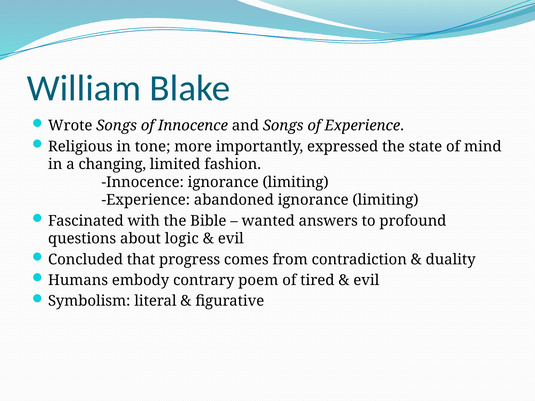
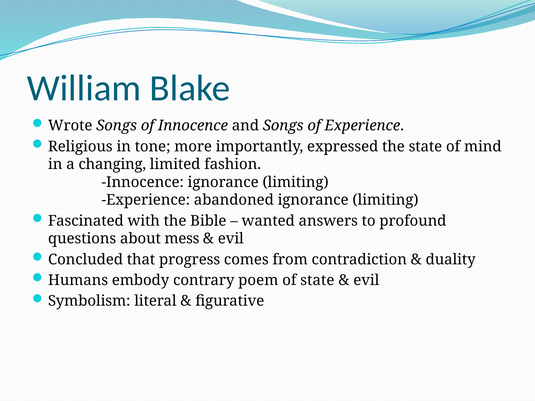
logic: logic -> mess
of tired: tired -> state
